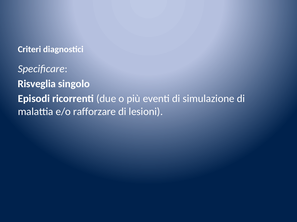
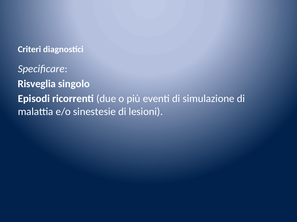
rafforzare: rafforzare -> sinestesie
